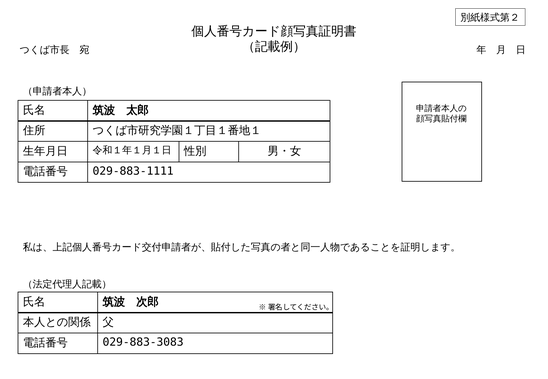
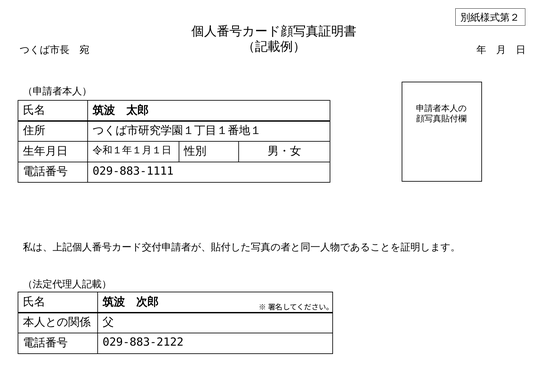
029-883-3083: 029-883-3083 -> 029-883-2122
